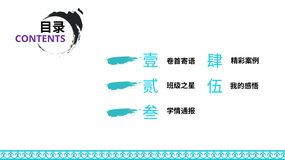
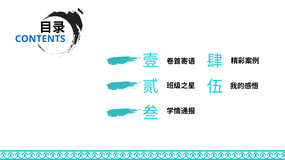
CONTENTS colour: purple -> blue
